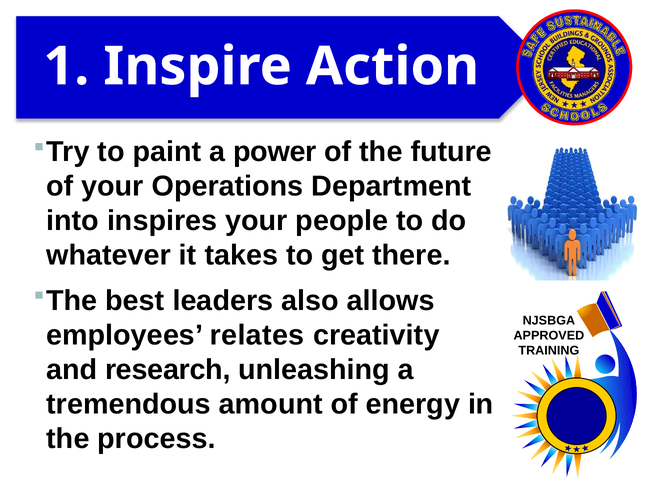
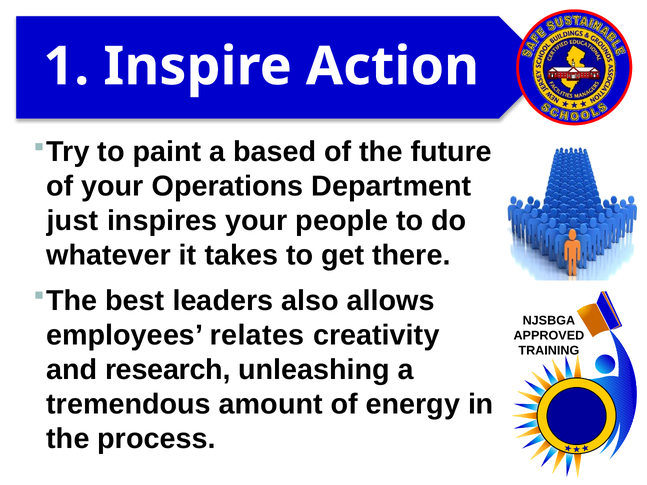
power: power -> based
into: into -> just
